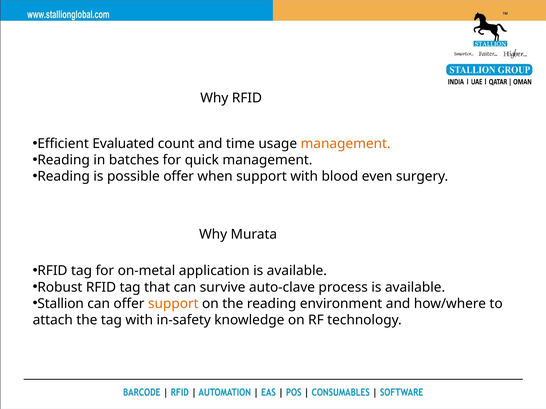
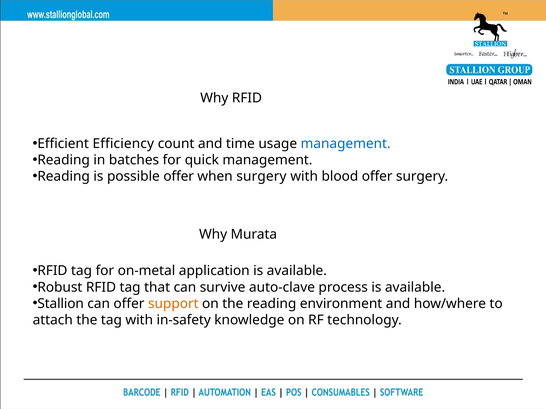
Evaluated: Evaluated -> Efficiency
management at (346, 144) colour: orange -> blue
when support: support -> surgery
blood even: even -> offer
